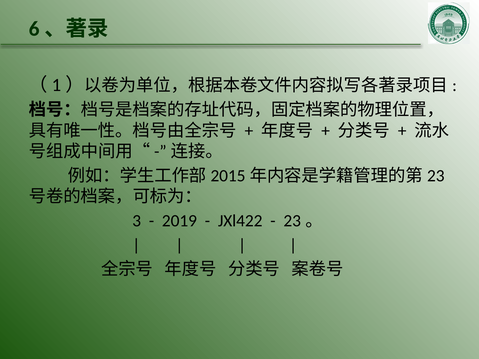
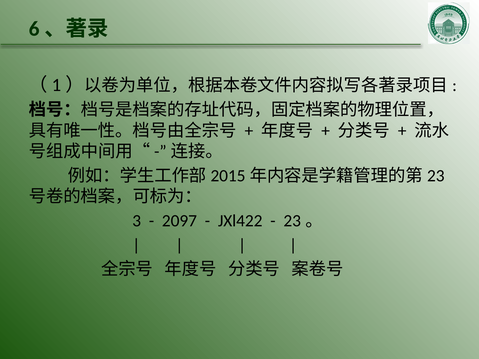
2019: 2019 -> 2097
